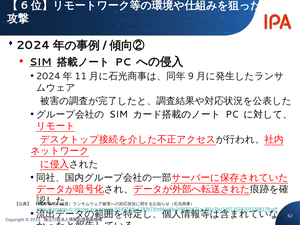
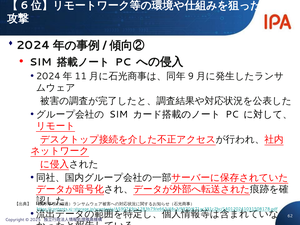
SIM at (41, 62) underline: present -> none
